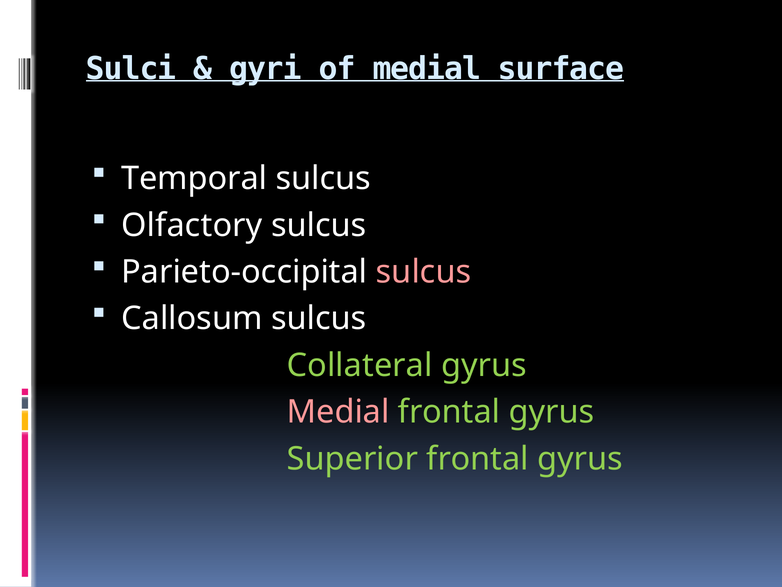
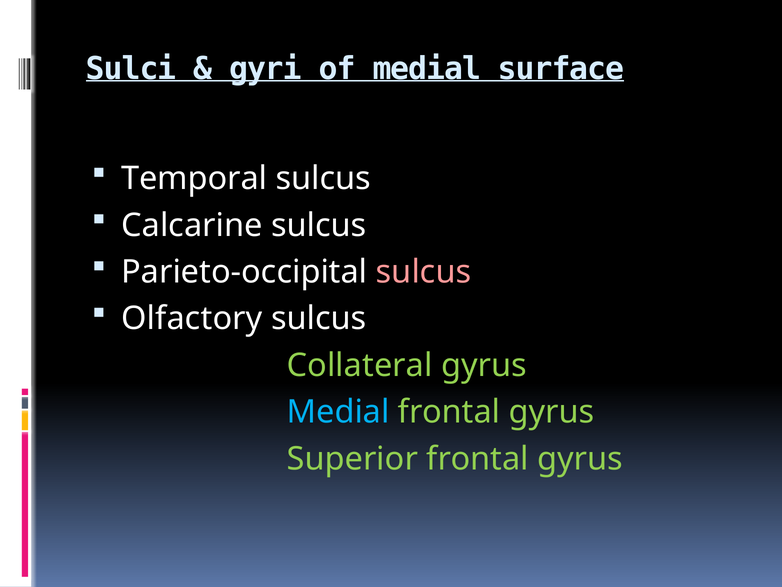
Olfactory: Olfactory -> Calcarine
Callosum: Callosum -> Olfactory
Medial at (338, 412) colour: pink -> light blue
